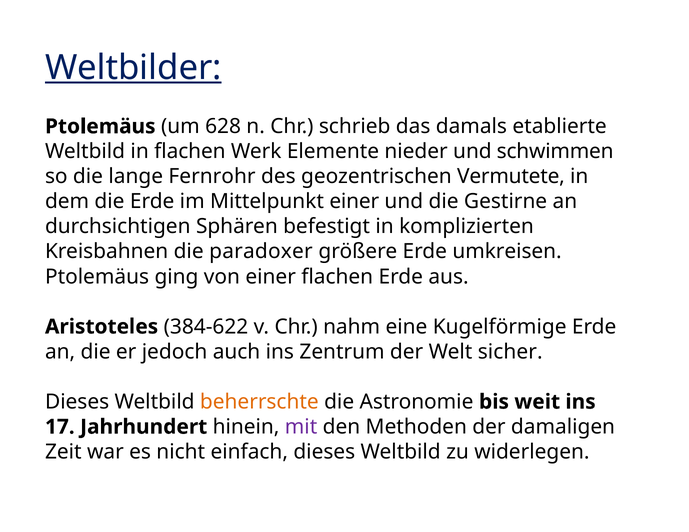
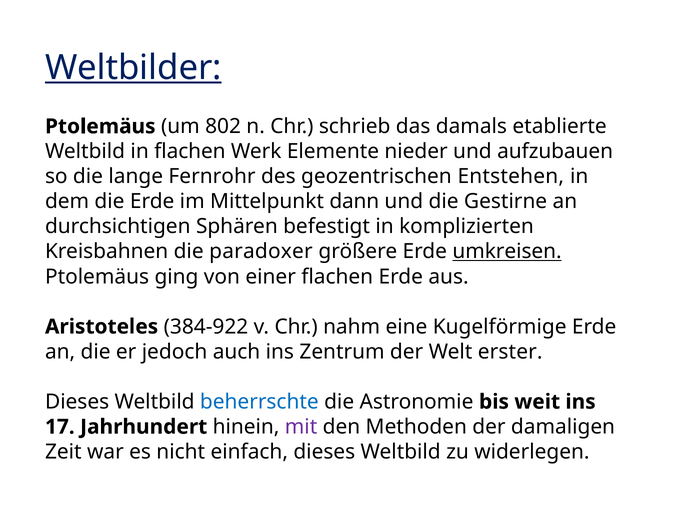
628: 628 -> 802
schwimmen: schwimmen -> aufzubauen
Vermutete: Vermutete -> Entstehen
Mittelpunkt einer: einer -> dann
umkreisen underline: none -> present
384-622: 384-622 -> 384-922
sicher: sicher -> erster
beherrschte colour: orange -> blue
